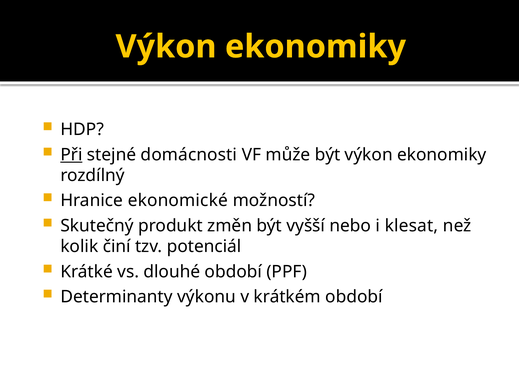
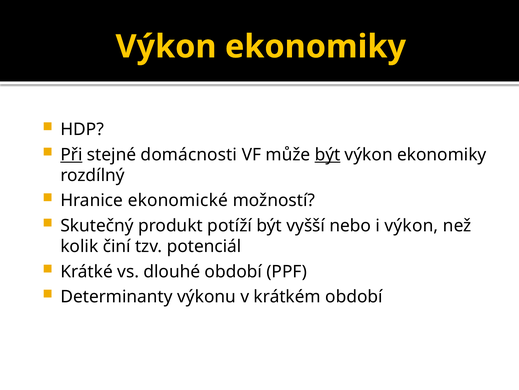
být at (328, 154) underline: none -> present
změn: změn -> potíží
i klesat: klesat -> výkon
